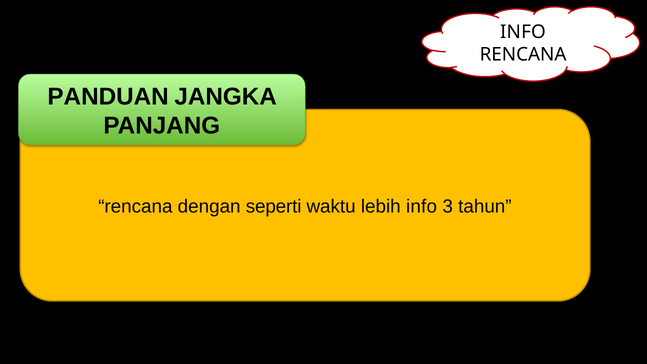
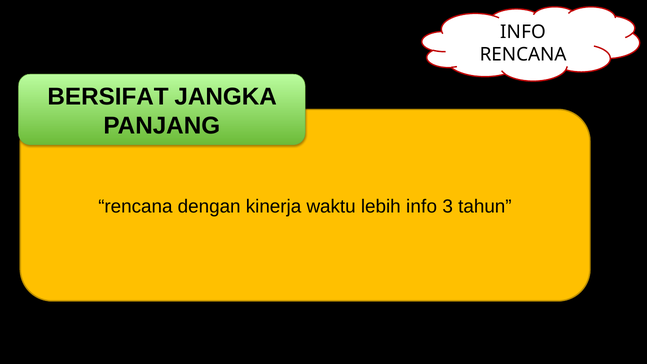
PANDUAN: PANDUAN -> BERSIFAT
seperti: seperti -> kinerja
